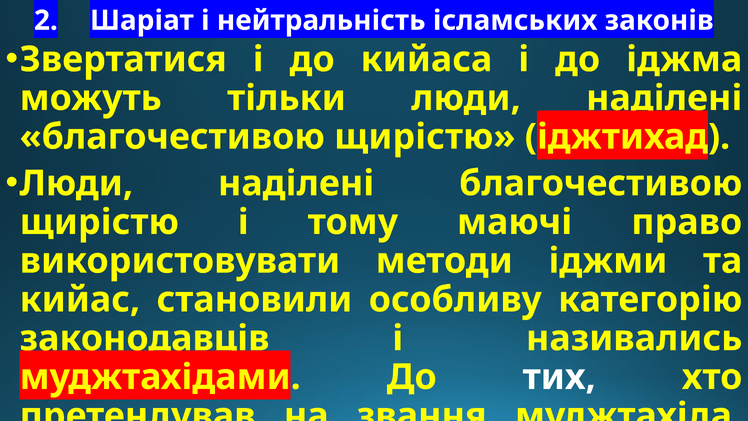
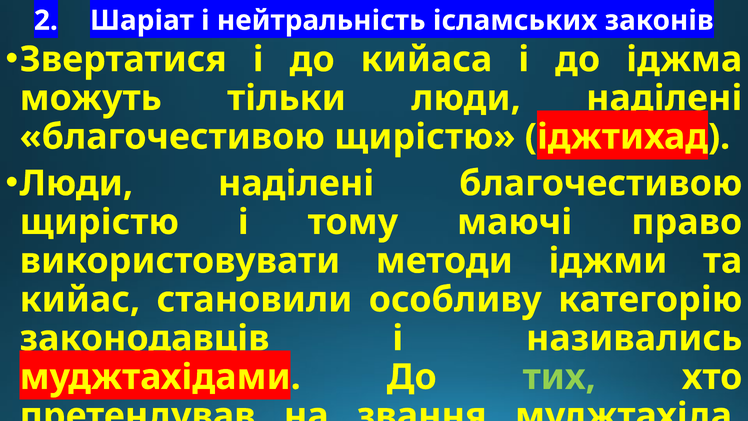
тих colour: white -> light green
